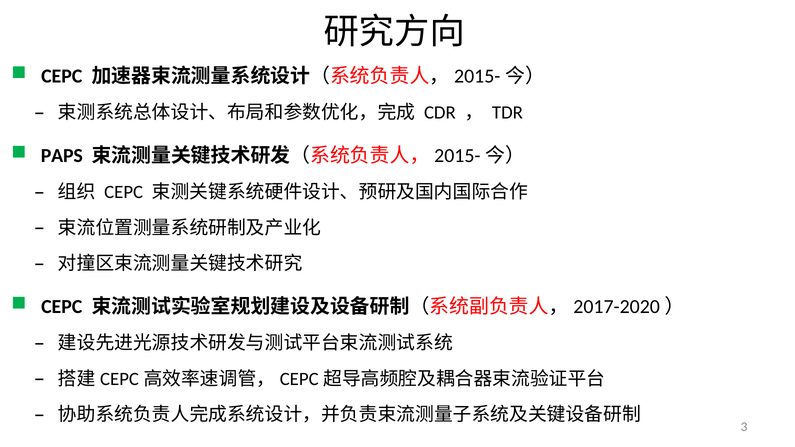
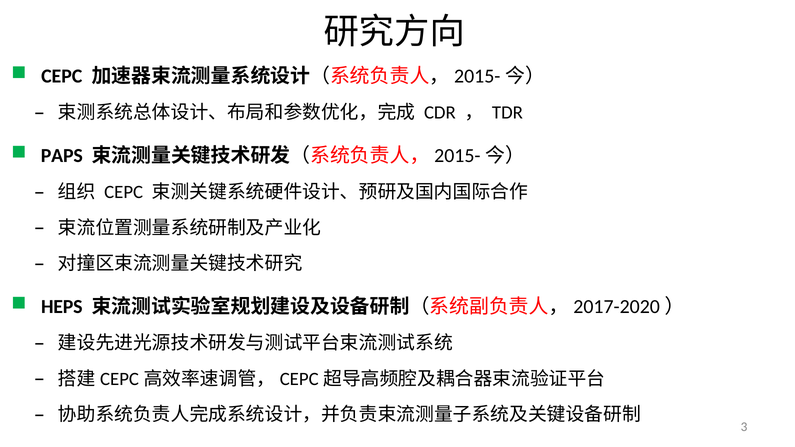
CEPC at (62, 307): CEPC -> HEPS
